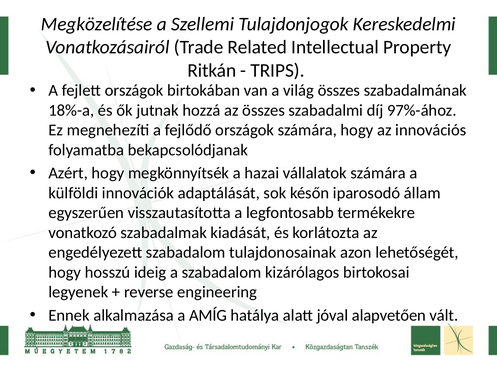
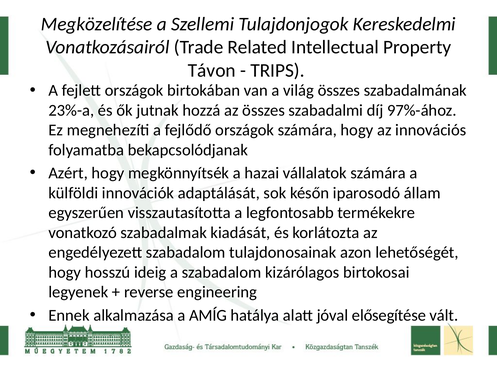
Ritkán: Ritkán -> Távon
18%-a: 18%-a -> 23%-a
alapvetően: alapvetően -> elősegítése
